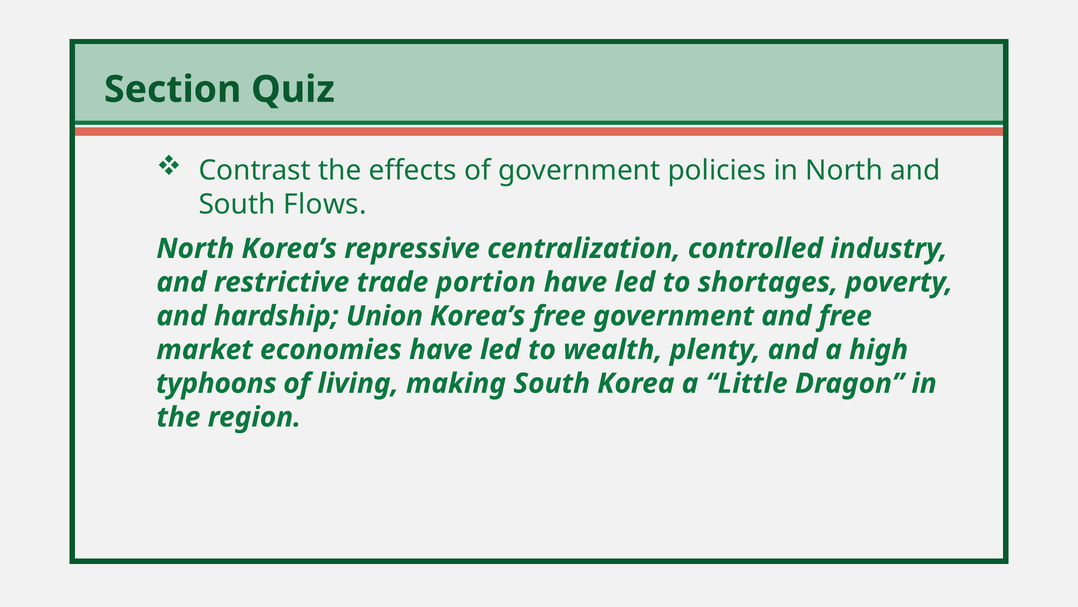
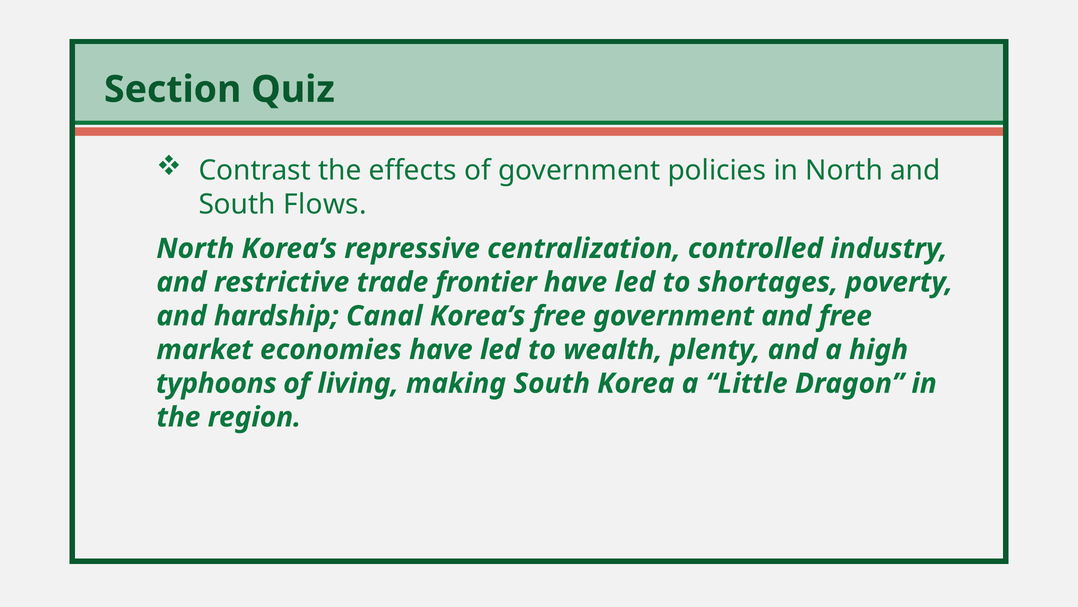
portion: portion -> frontier
Union: Union -> Canal
